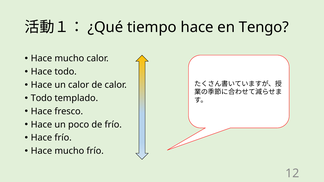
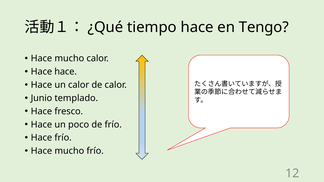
Hace todo: todo -> hace
Todo at (41, 98): Todo -> Junio
